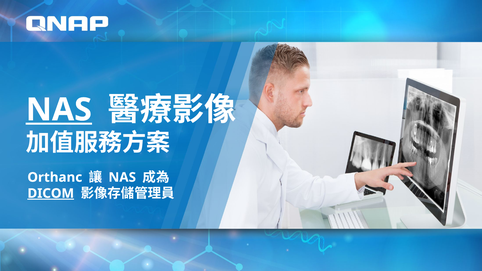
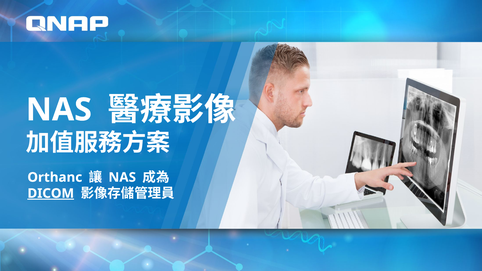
NAS at (59, 110) underline: present -> none
